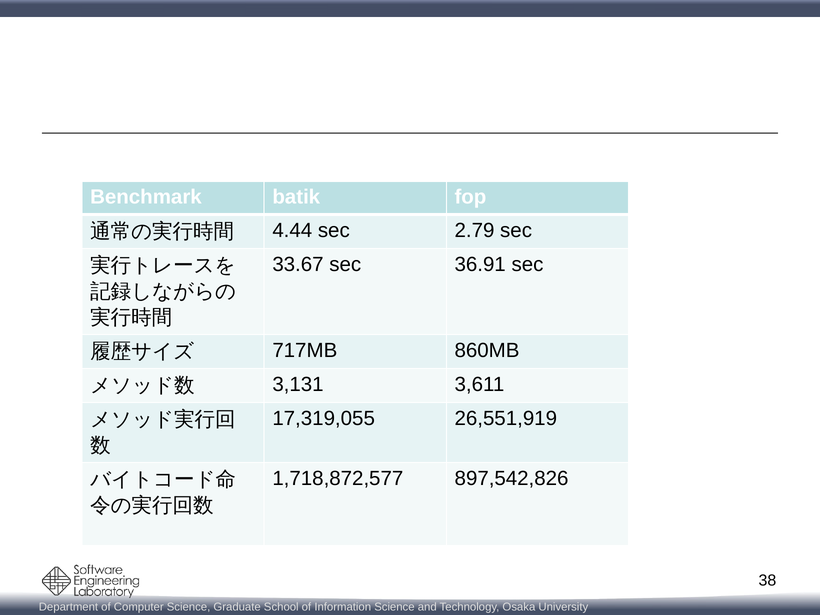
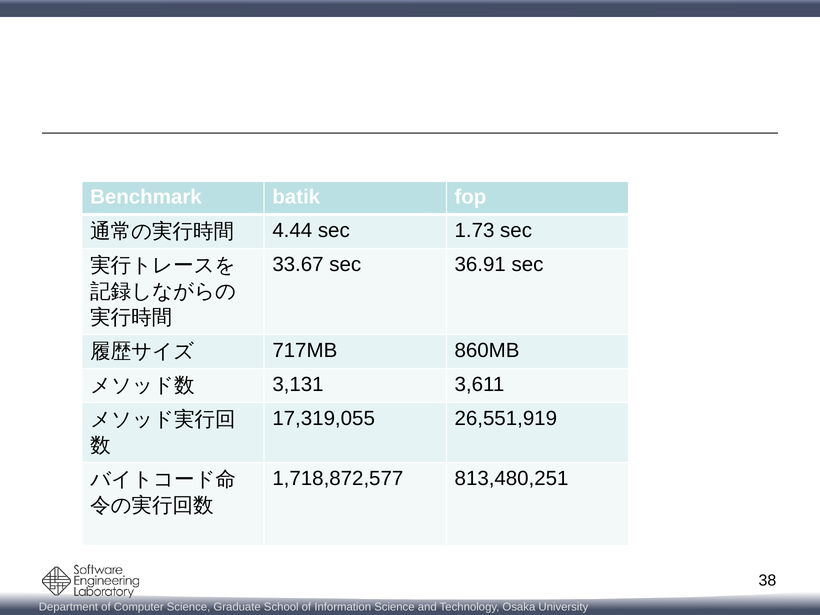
2.79: 2.79 -> 1.73
897,542,826: 897,542,826 -> 813,480,251
